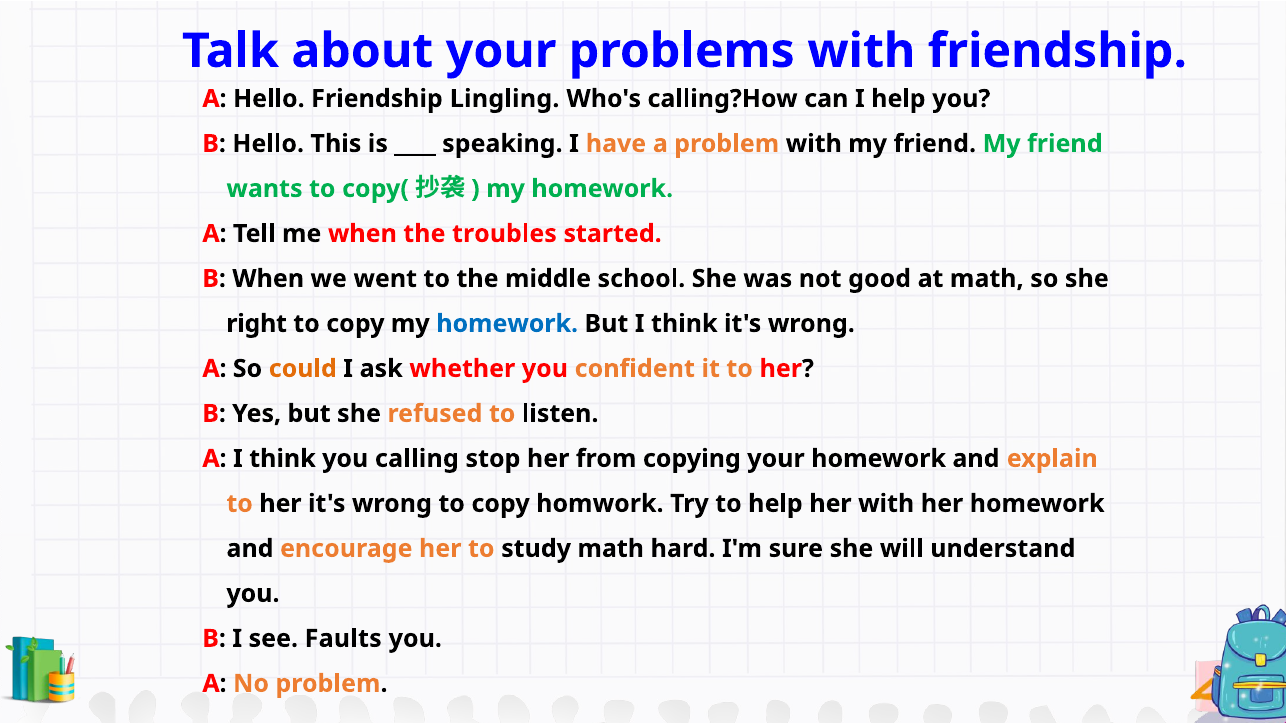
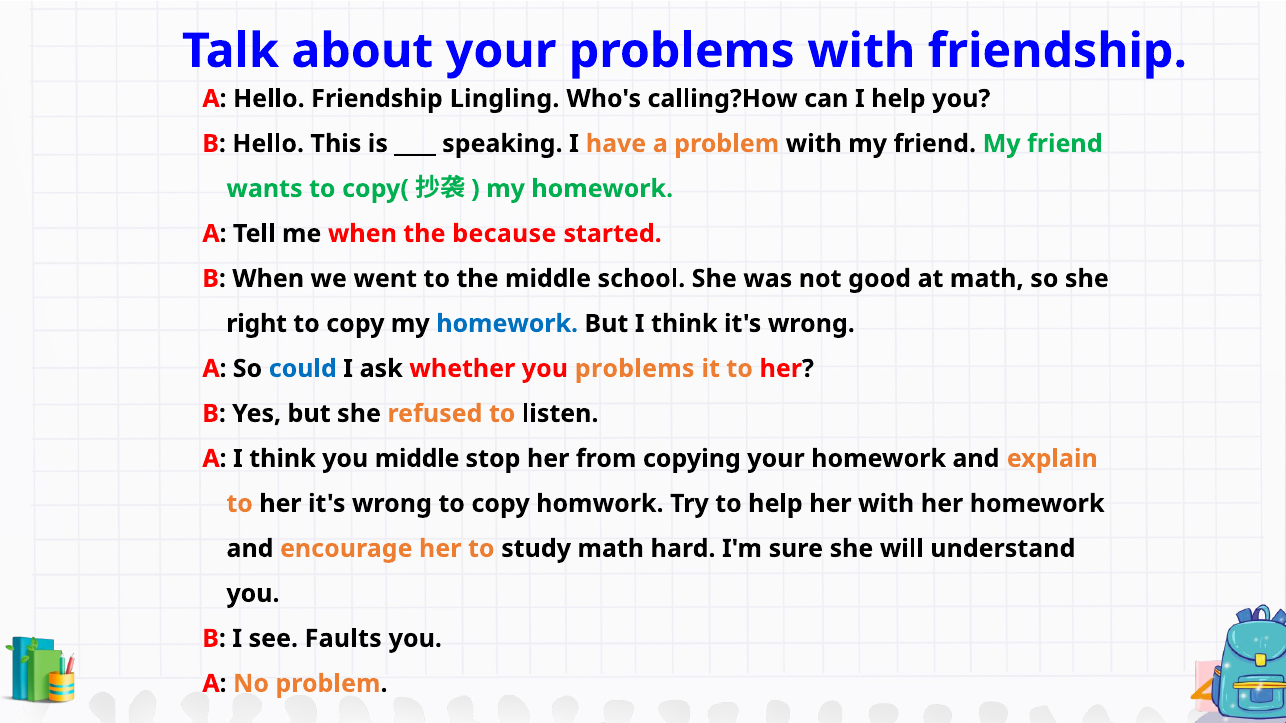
troubles: troubles -> because
could colour: orange -> blue
you confident: confident -> problems
you calling: calling -> middle
